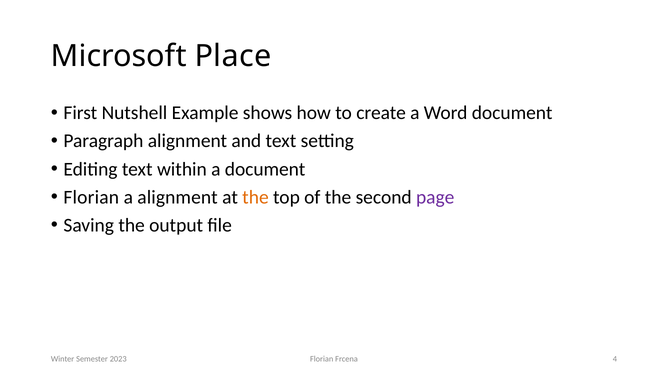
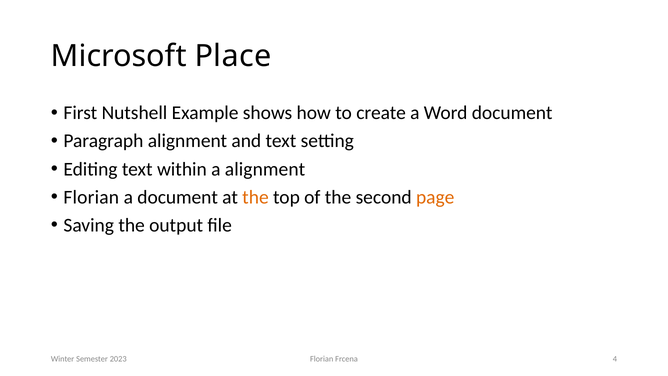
a document: document -> alignment
a alignment: alignment -> document
page colour: purple -> orange
